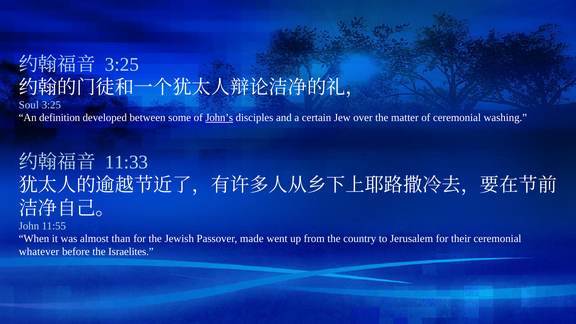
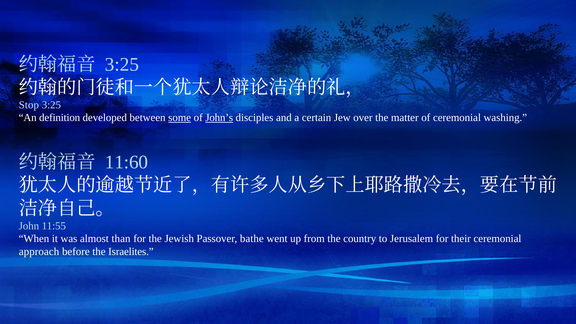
Soul: Soul -> Stop
some underline: none -> present
11:33: 11:33 -> 11:60
made: made -> bathe
whatever: whatever -> approach
